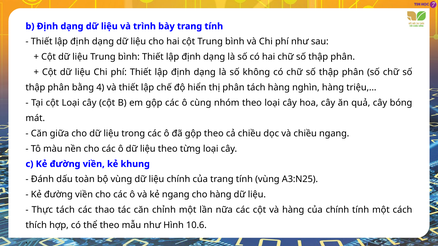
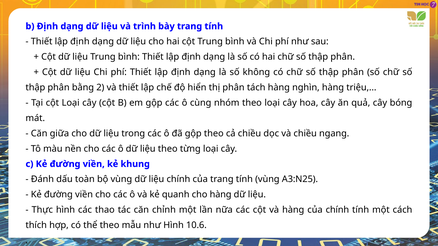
4: 4 -> 2
kẻ ngang: ngang -> quanh
Thực tách: tách -> hình
